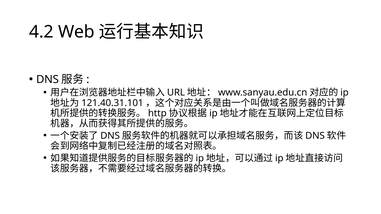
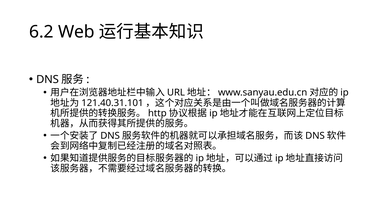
4.2: 4.2 -> 6.2
